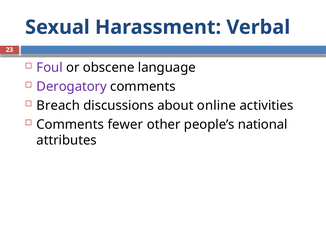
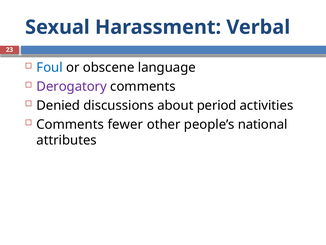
Foul colour: purple -> blue
Breach: Breach -> Denied
online: online -> period
